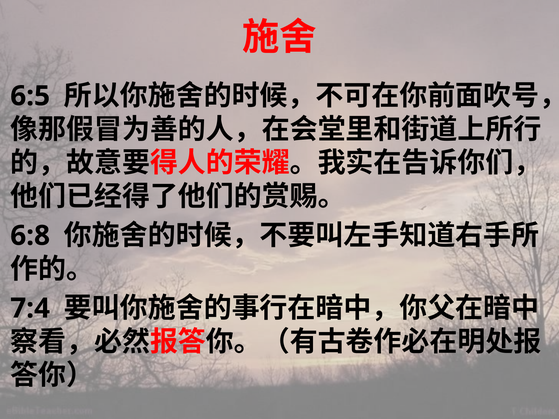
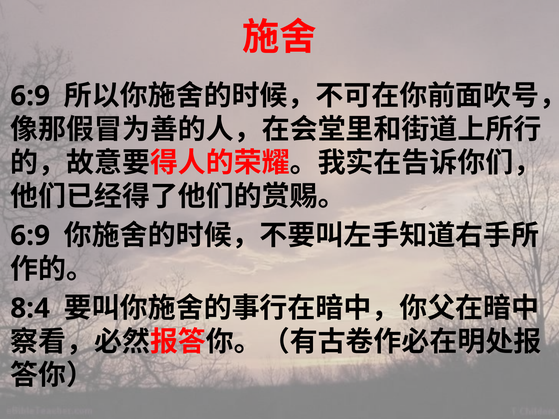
6:5 at (30, 96): 6:5 -> 6:9
6:8 at (30, 236): 6:8 -> 6:9
7:4: 7:4 -> 8:4
